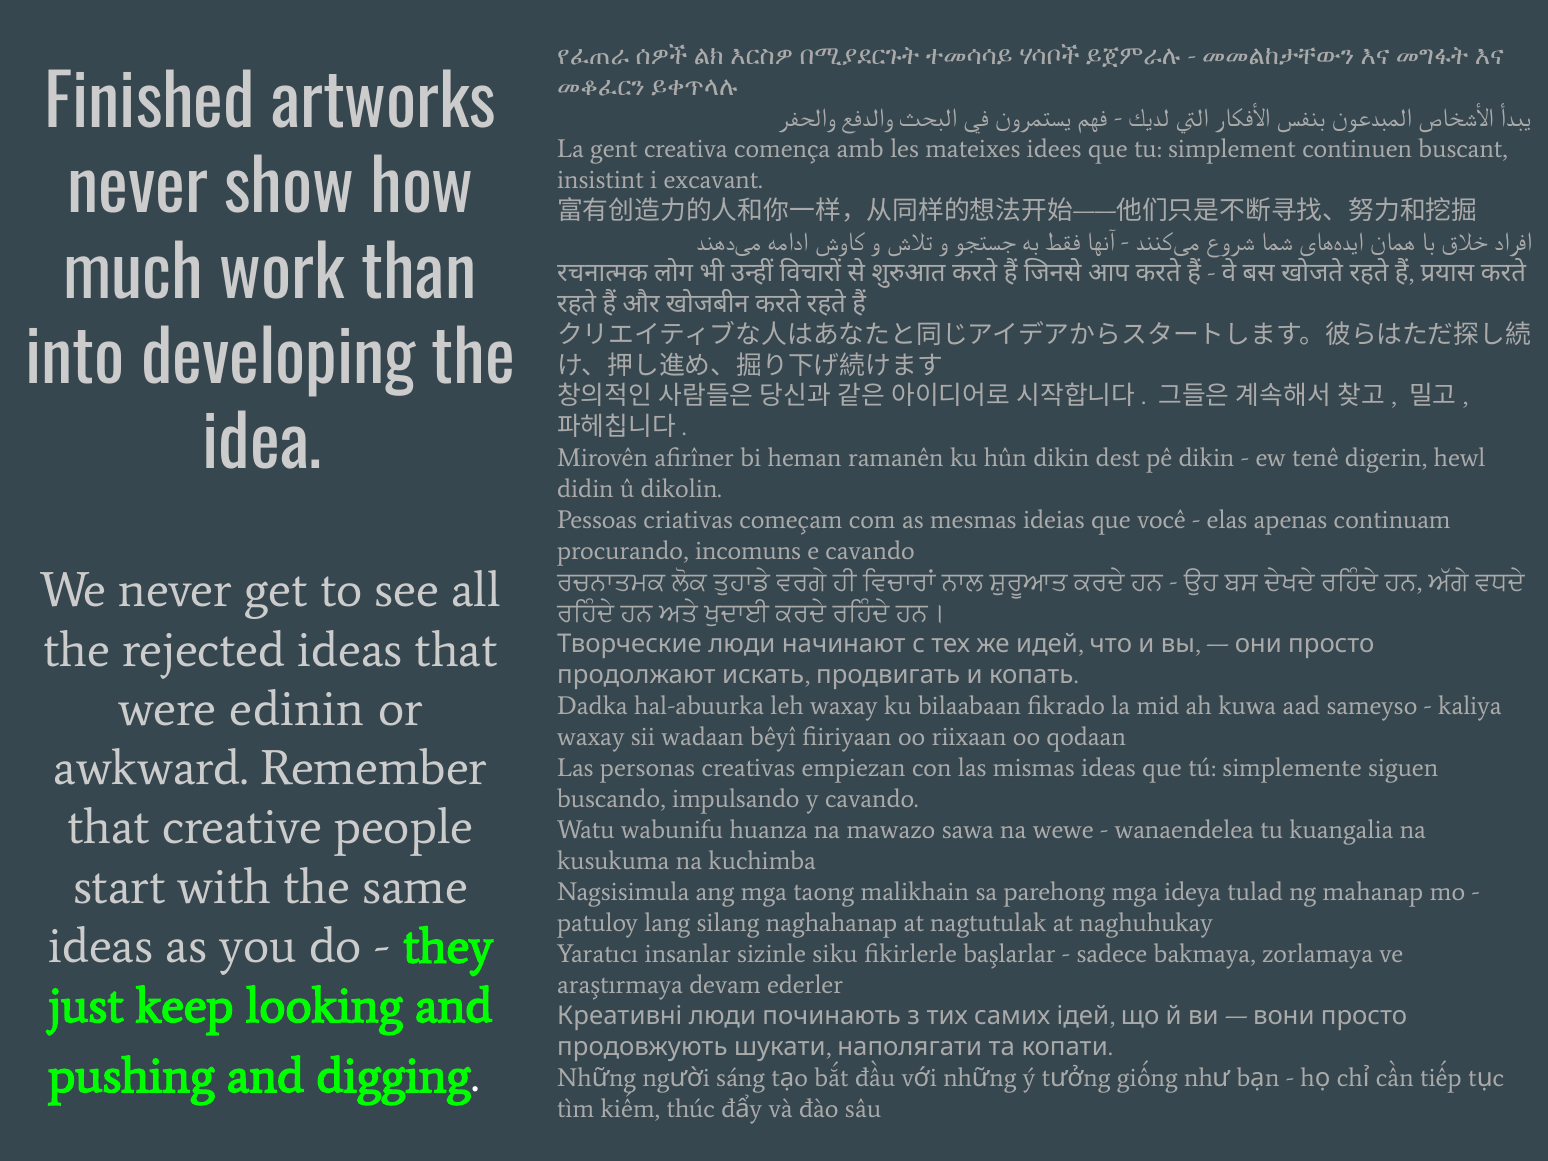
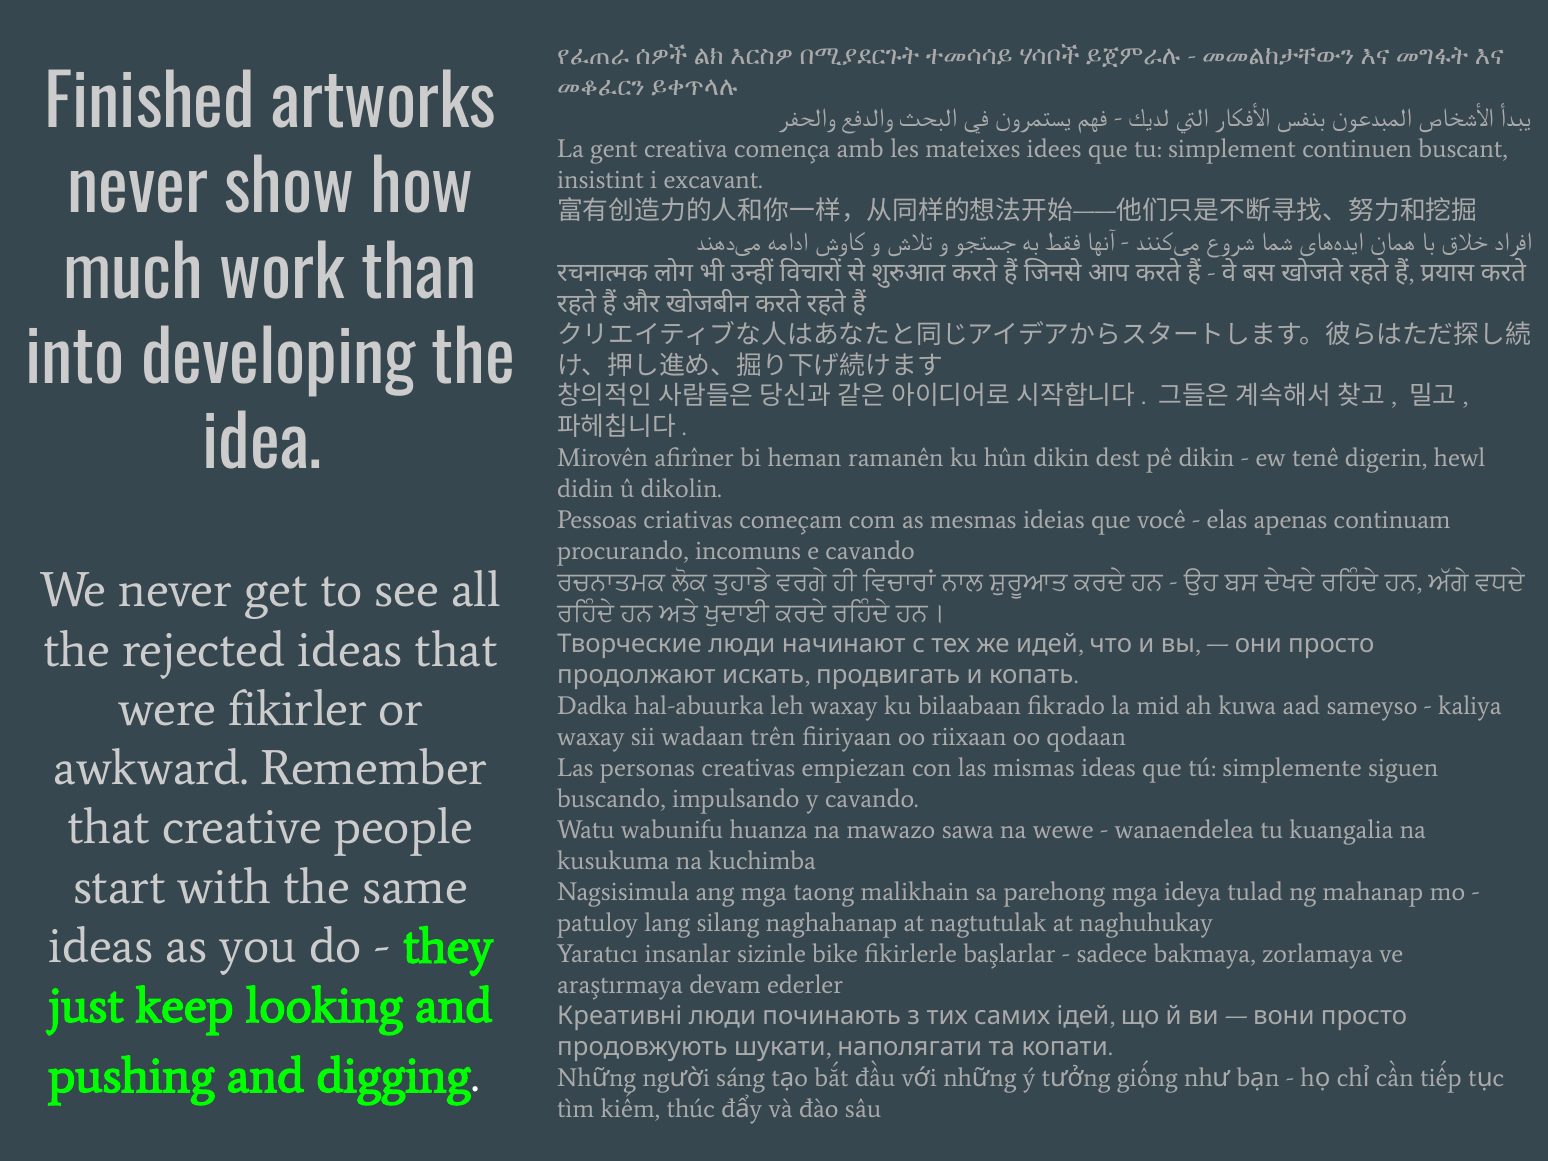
edinin: edinin -> fikirler
bêyî: bêyî -> trên
siku: siku -> bike
